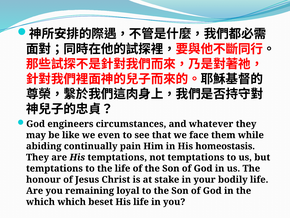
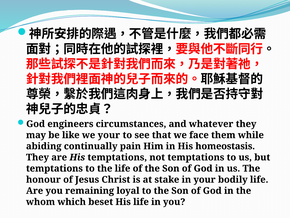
we even: even -> your
which at (40, 201): which -> whom
